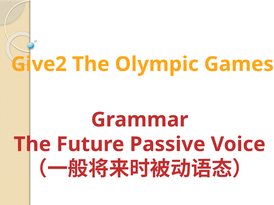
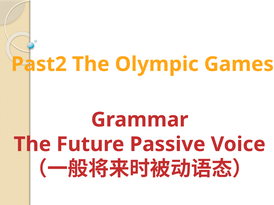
Give2: Give2 -> Past2
